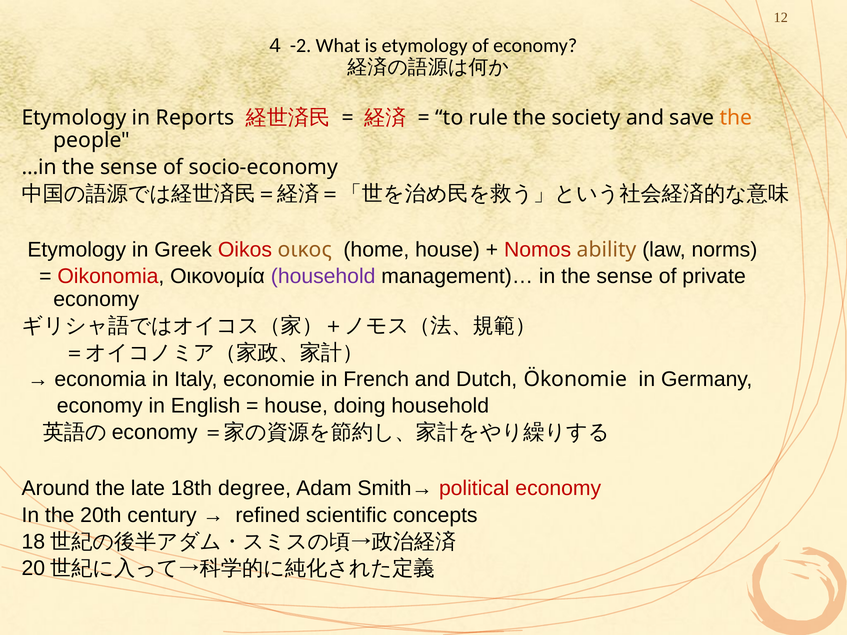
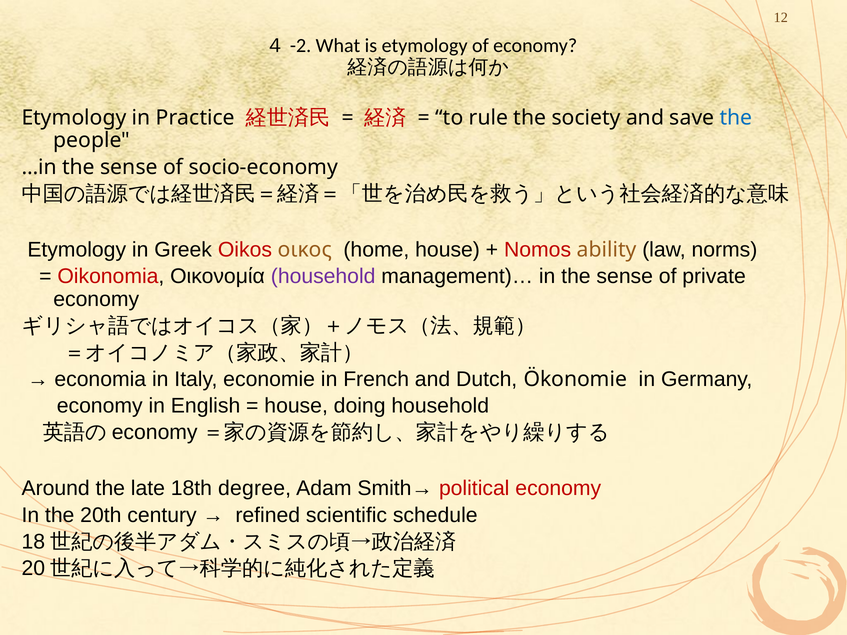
Reports: Reports -> Practice
the at (736, 118) colour: orange -> blue
concepts: concepts -> schedule
